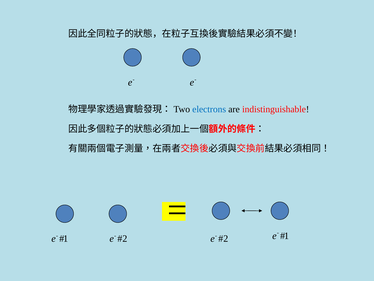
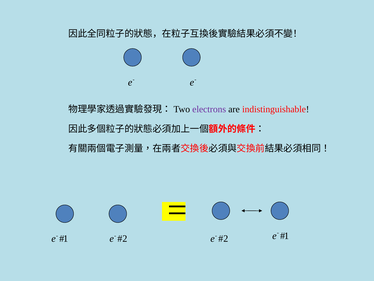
electrons colour: blue -> purple
